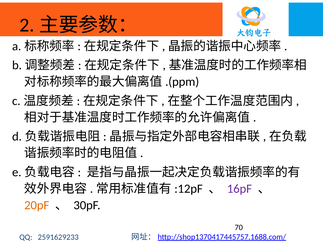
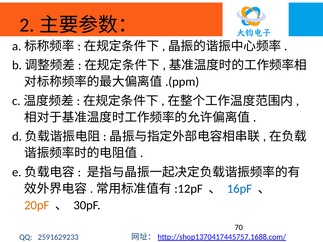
16pF colour: purple -> blue
